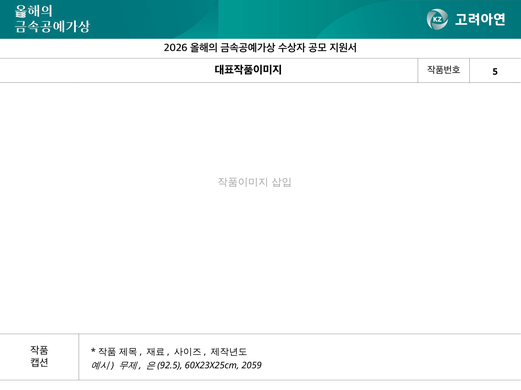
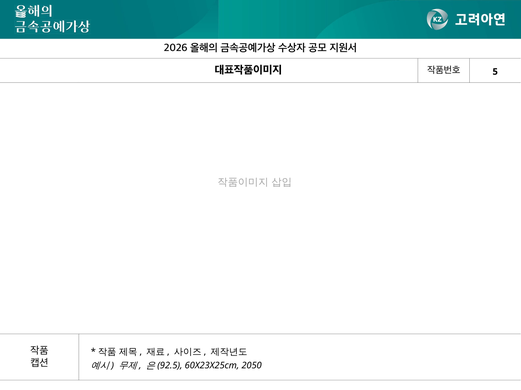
2059: 2059 -> 2050
